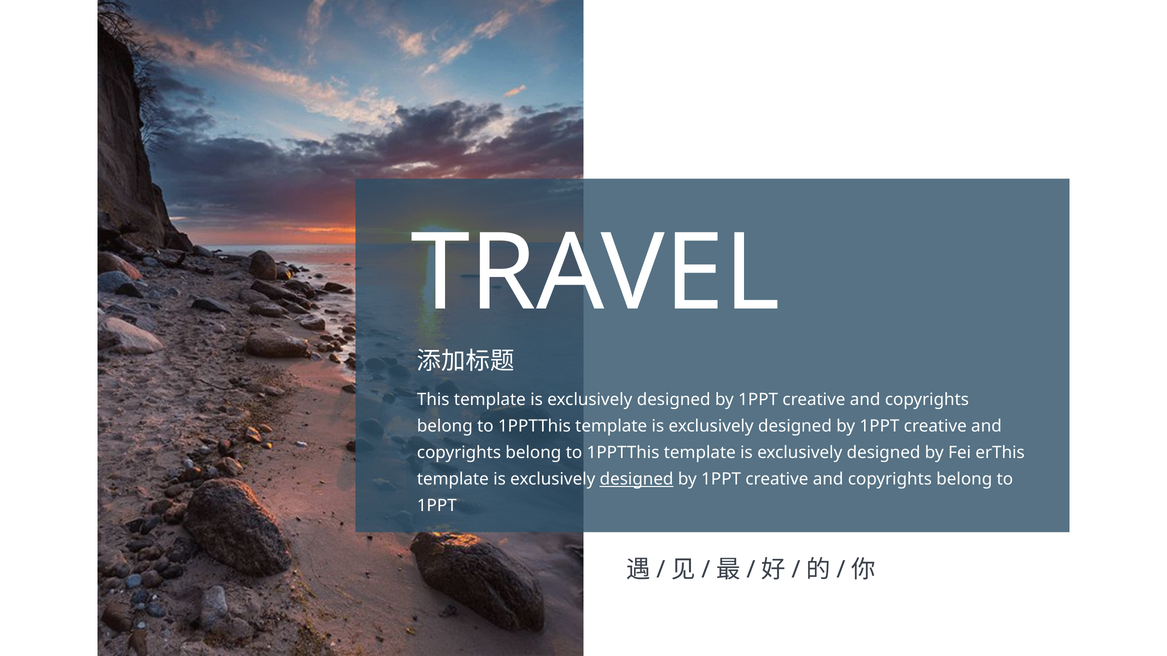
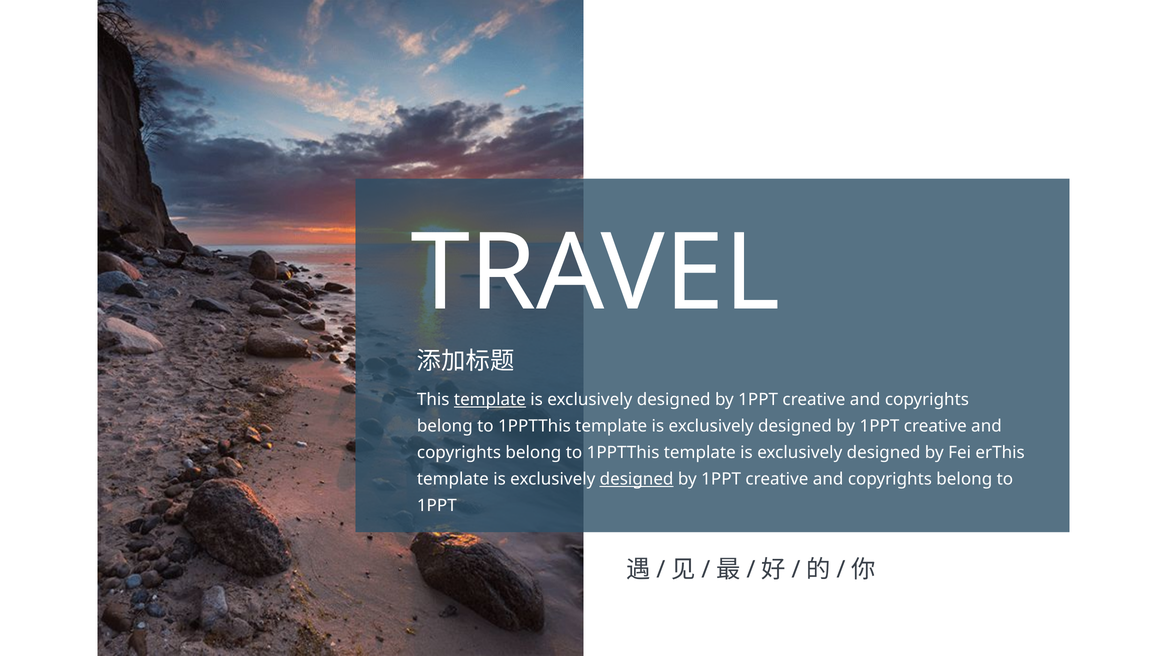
template at (490, 400) underline: none -> present
